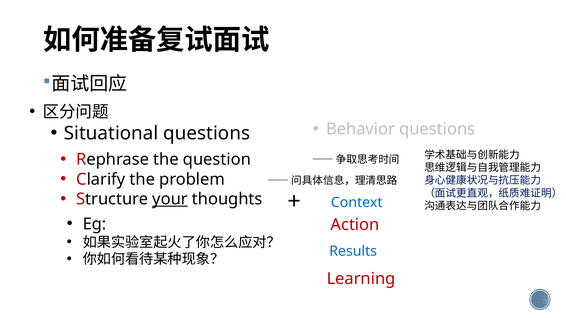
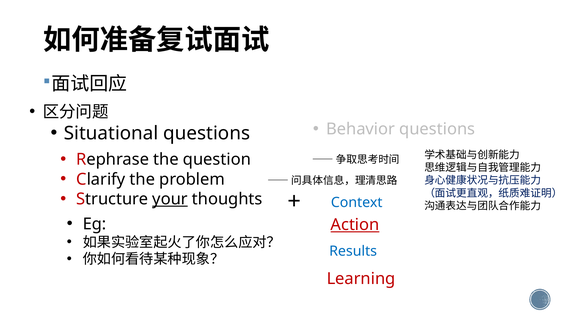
Action underline: none -> present
